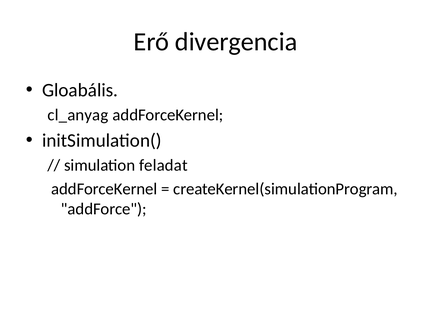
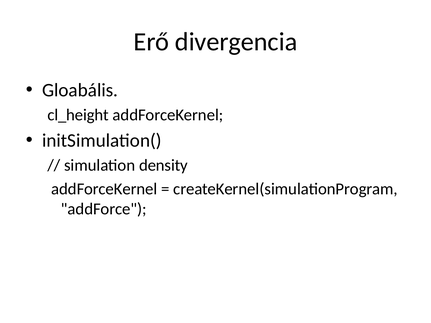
cl_anyag: cl_anyag -> cl_height
feladat: feladat -> density
